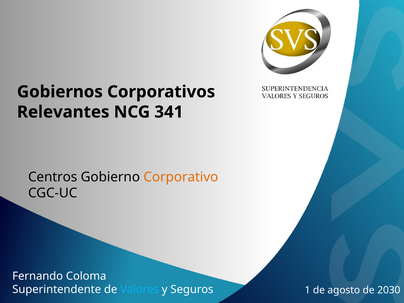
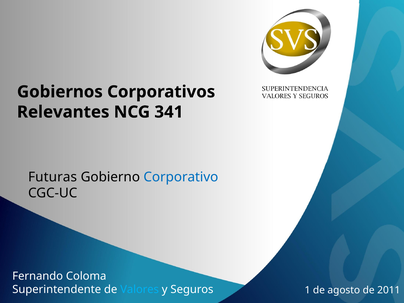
Centros: Centros -> Futuras
Corporativo colour: orange -> blue
2030: 2030 -> 2011
